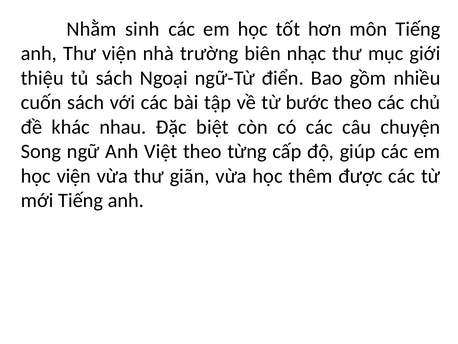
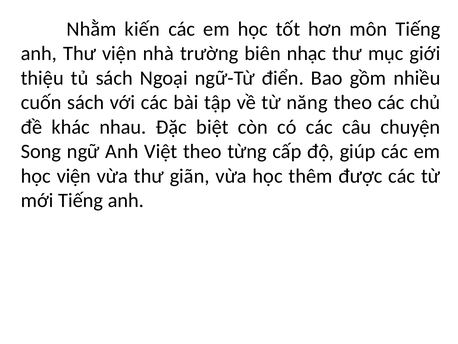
sinh: sinh -> kiến
bước: bước -> năng
